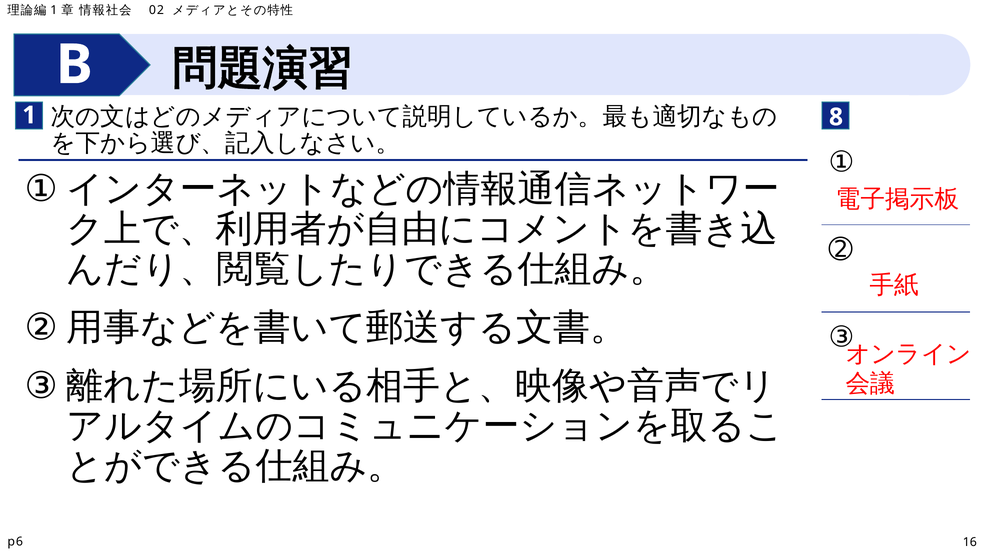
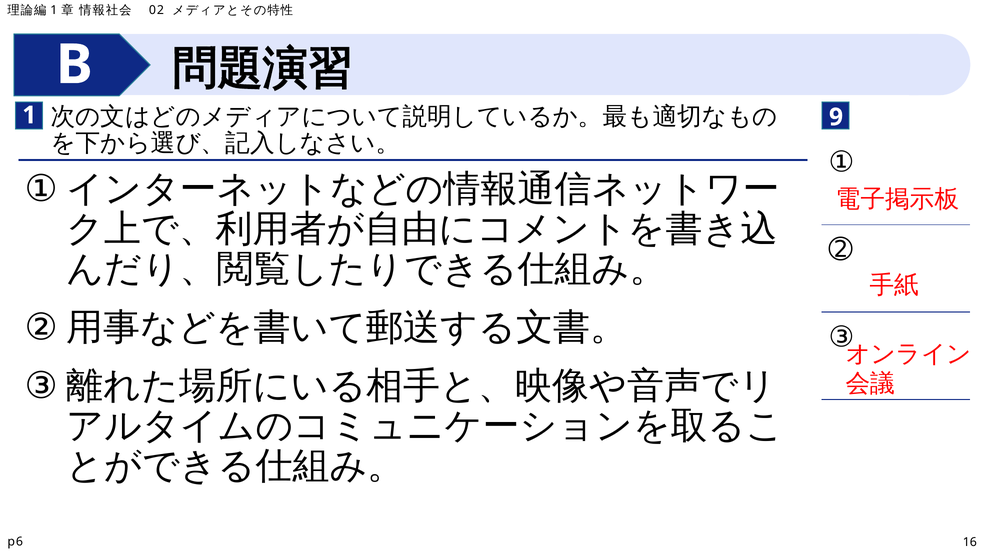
8: 8 -> 9
